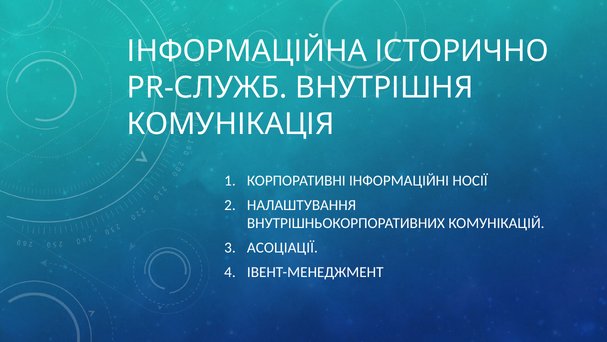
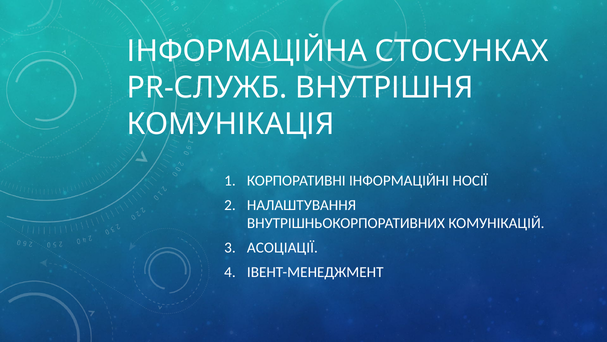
ІСТОРИЧНО: ІСТОРИЧНО -> СТОСУНКАХ
